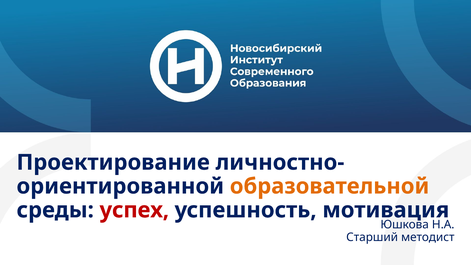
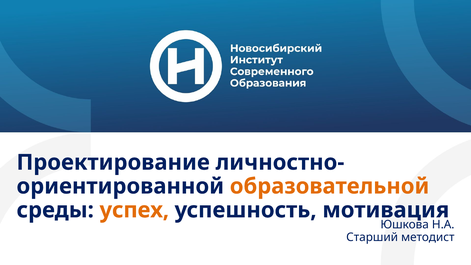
успех colour: red -> orange
